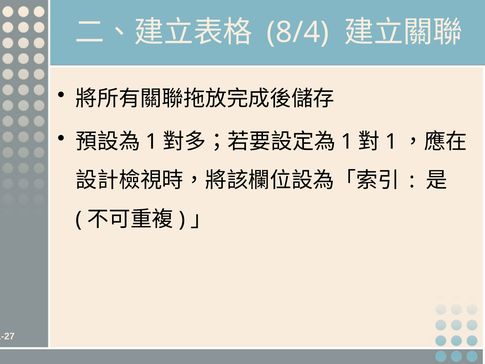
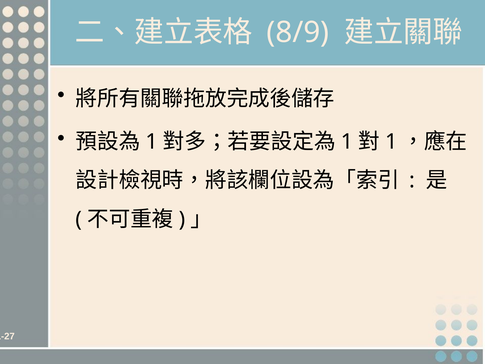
8/4: 8/4 -> 8/9
